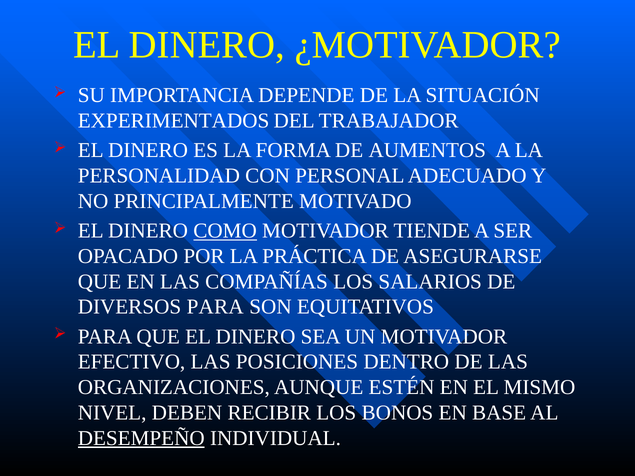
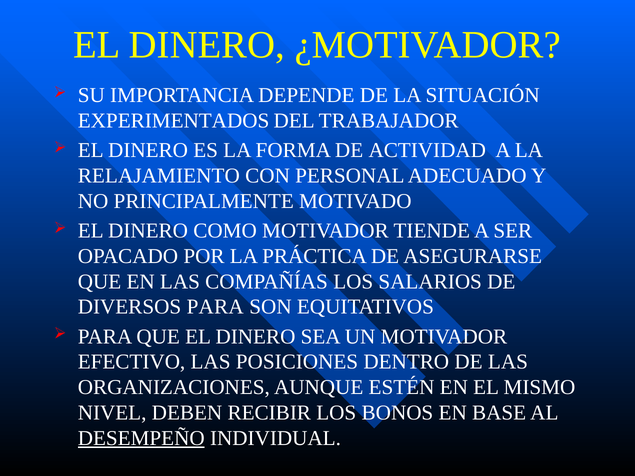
AUMENTOS: AUMENTOS -> ACTIVIDAD
PERSONALIDAD: PERSONALIDAD -> RELAJAMIENTO
COMO underline: present -> none
